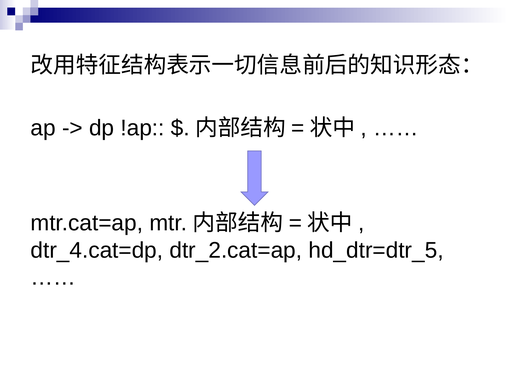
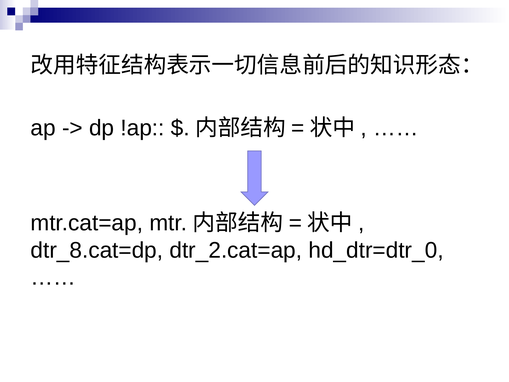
dtr_4.cat=dp: dtr_4.cat=dp -> dtr_8.cat=dp
hd_dtr=dtr_5: hd_dtr=dtr_5 -> hd_dtr=dtr_0
